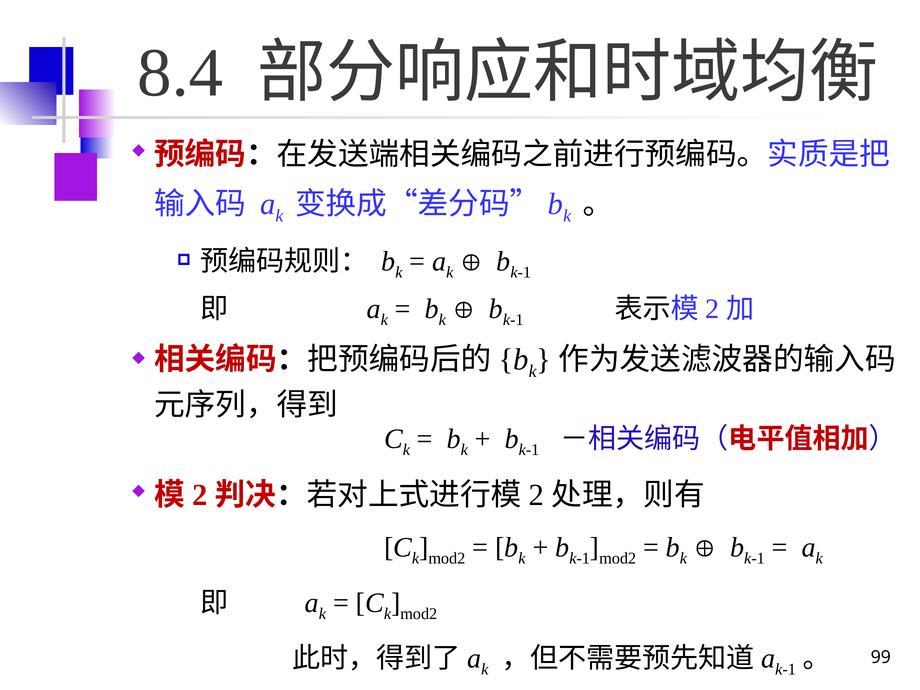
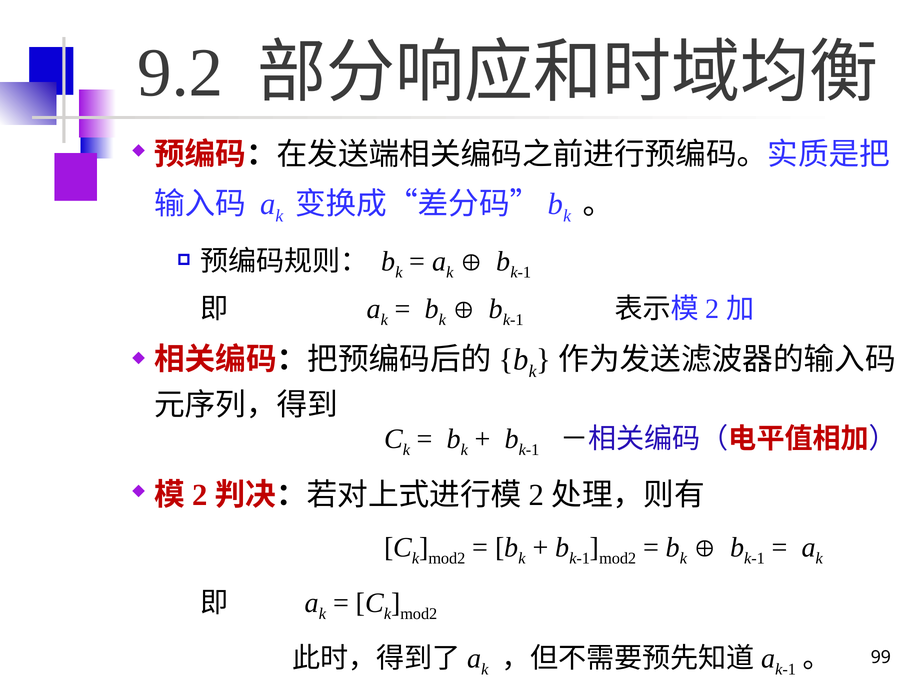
8.4: 8.4 -> 9.2
